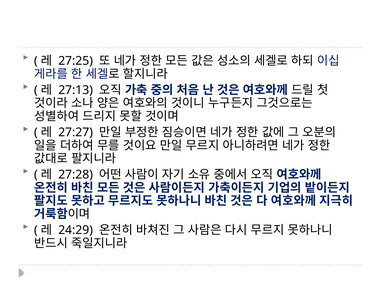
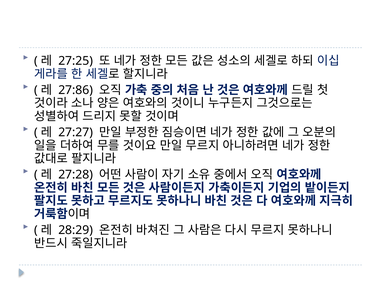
27:13: 27:13 -> 27:86
24:29: 24:29 -> 28:29
